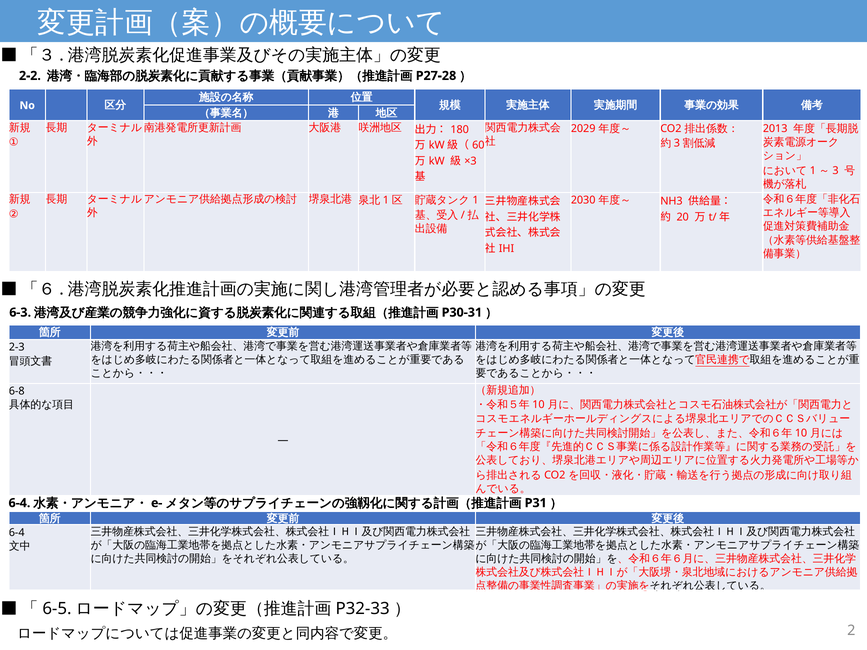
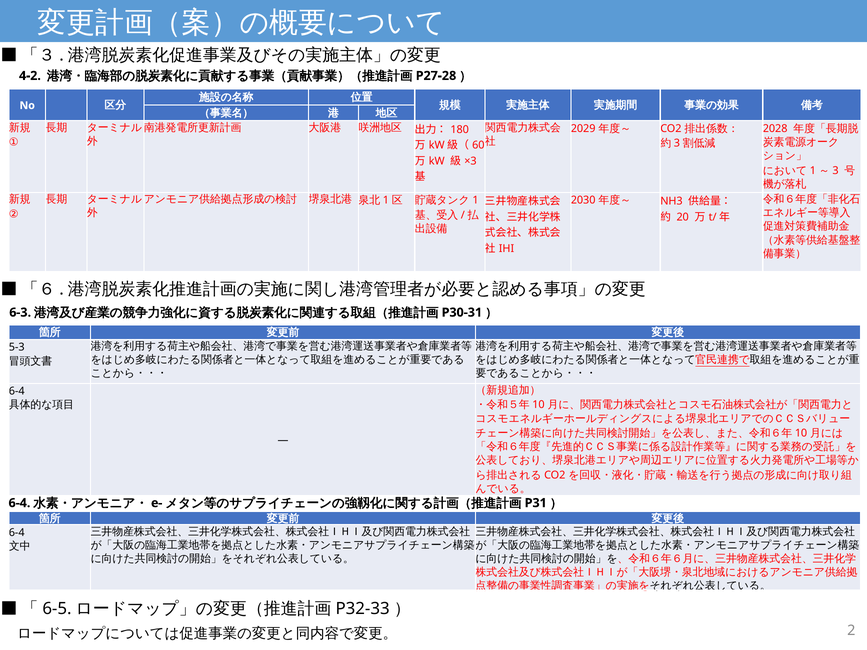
2-2: 2-2 -> 4-2
2013: 2013 -> 2028
2-3: 2-3 -> 5-3
6-8 at (17, 391): 6-8 -> 6-4
